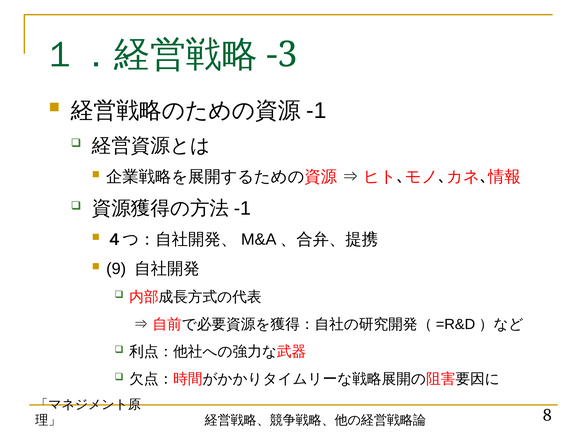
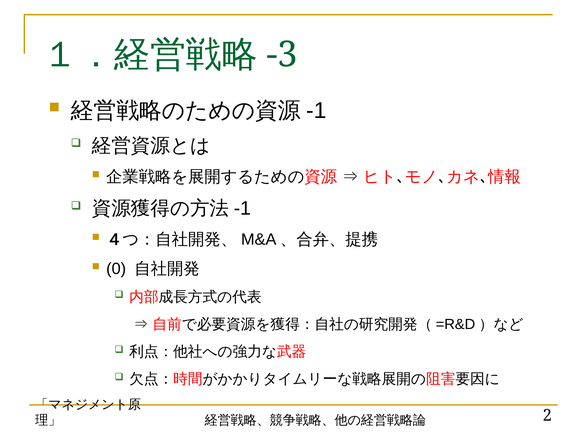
9: 9 -> 0
8: 8 -> 2
